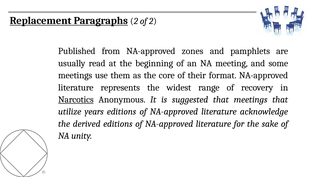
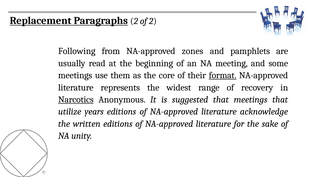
Published: Published -> Following
format underline: none -> present
derived: derived -> written
